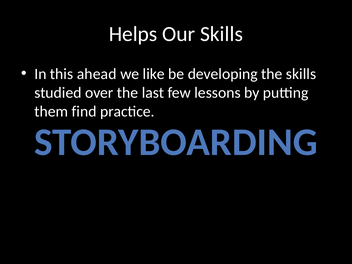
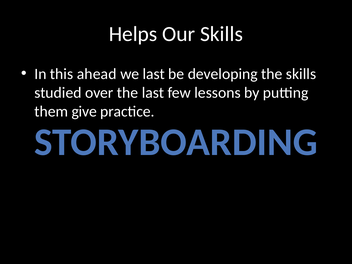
we like: like -> last
find: find -> give
